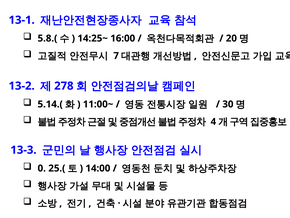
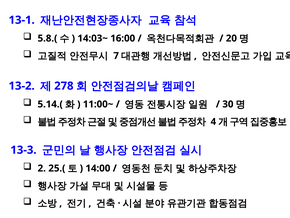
14:25~: 14:25~ -> 14:03~
0: 0 -> 2
